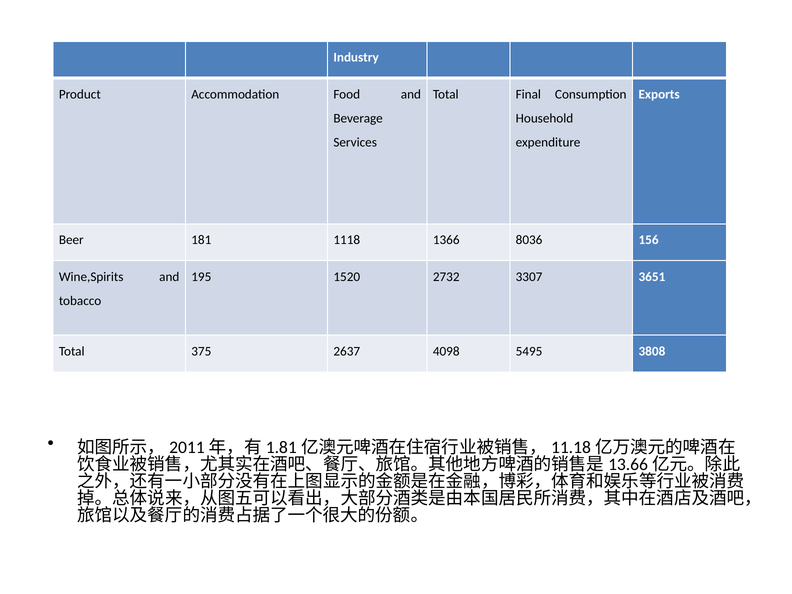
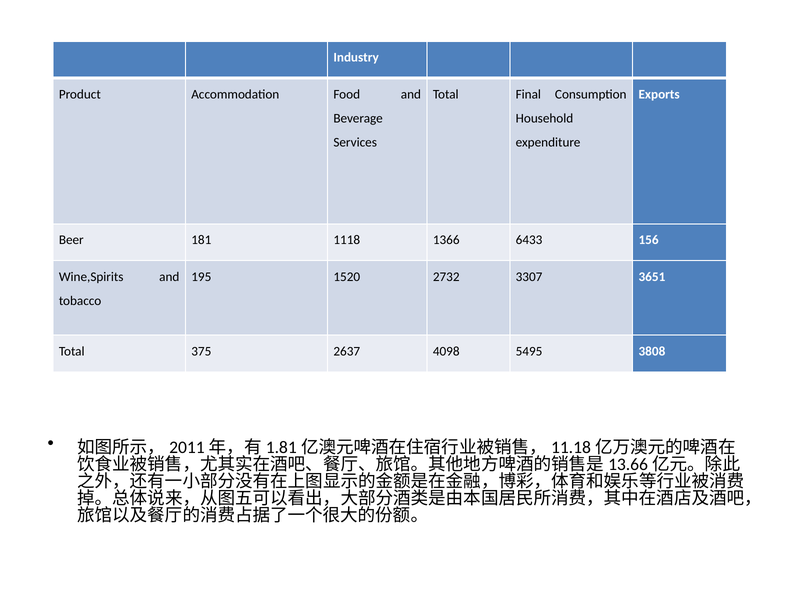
8036: 8036 -> 6433
